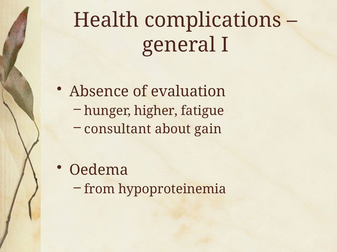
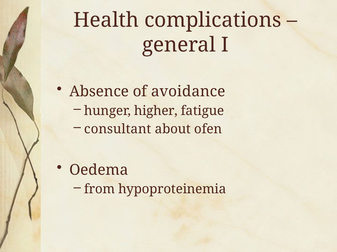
evaluation: evaluation -> avoidance
gain: gain -> ofen
